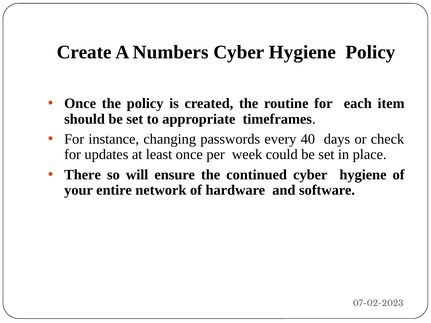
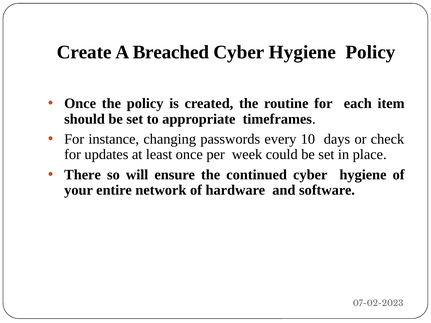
Numbers: Numbers -> Breached
40: 40 -> 10
